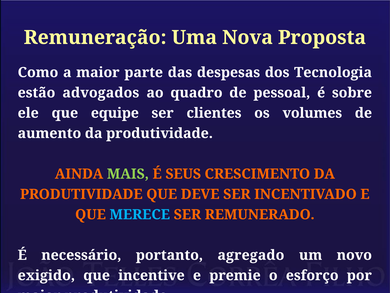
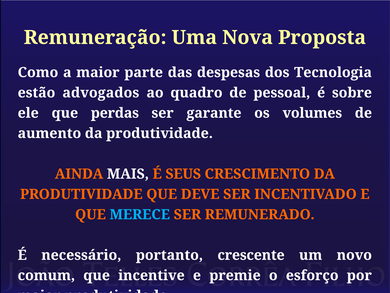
equipe: equipe -> perdas
clientes: clientes -> garante
MAIS colour: light green -> white
agregado: agregado -> crescente
exigido: exigido -> comum
